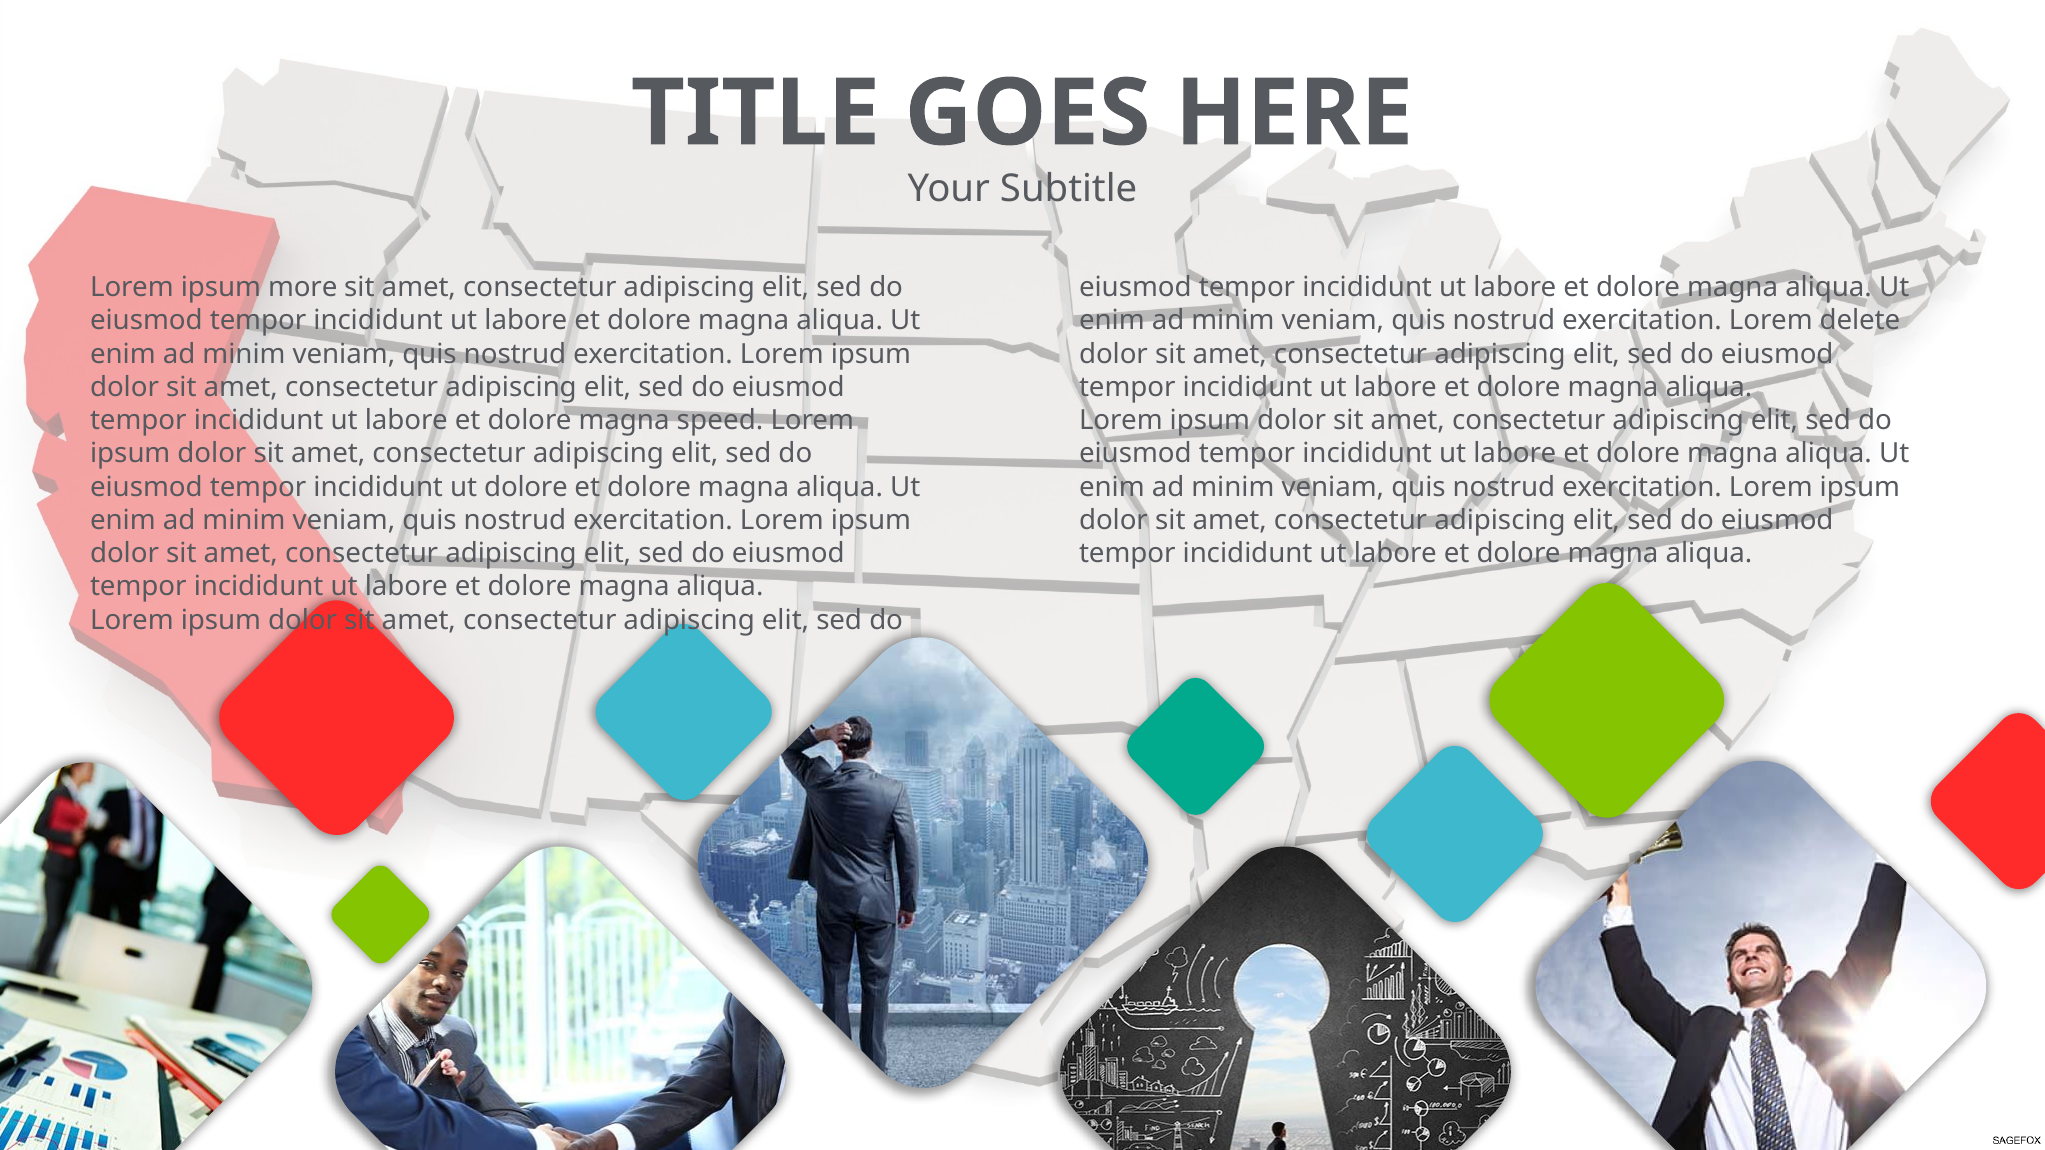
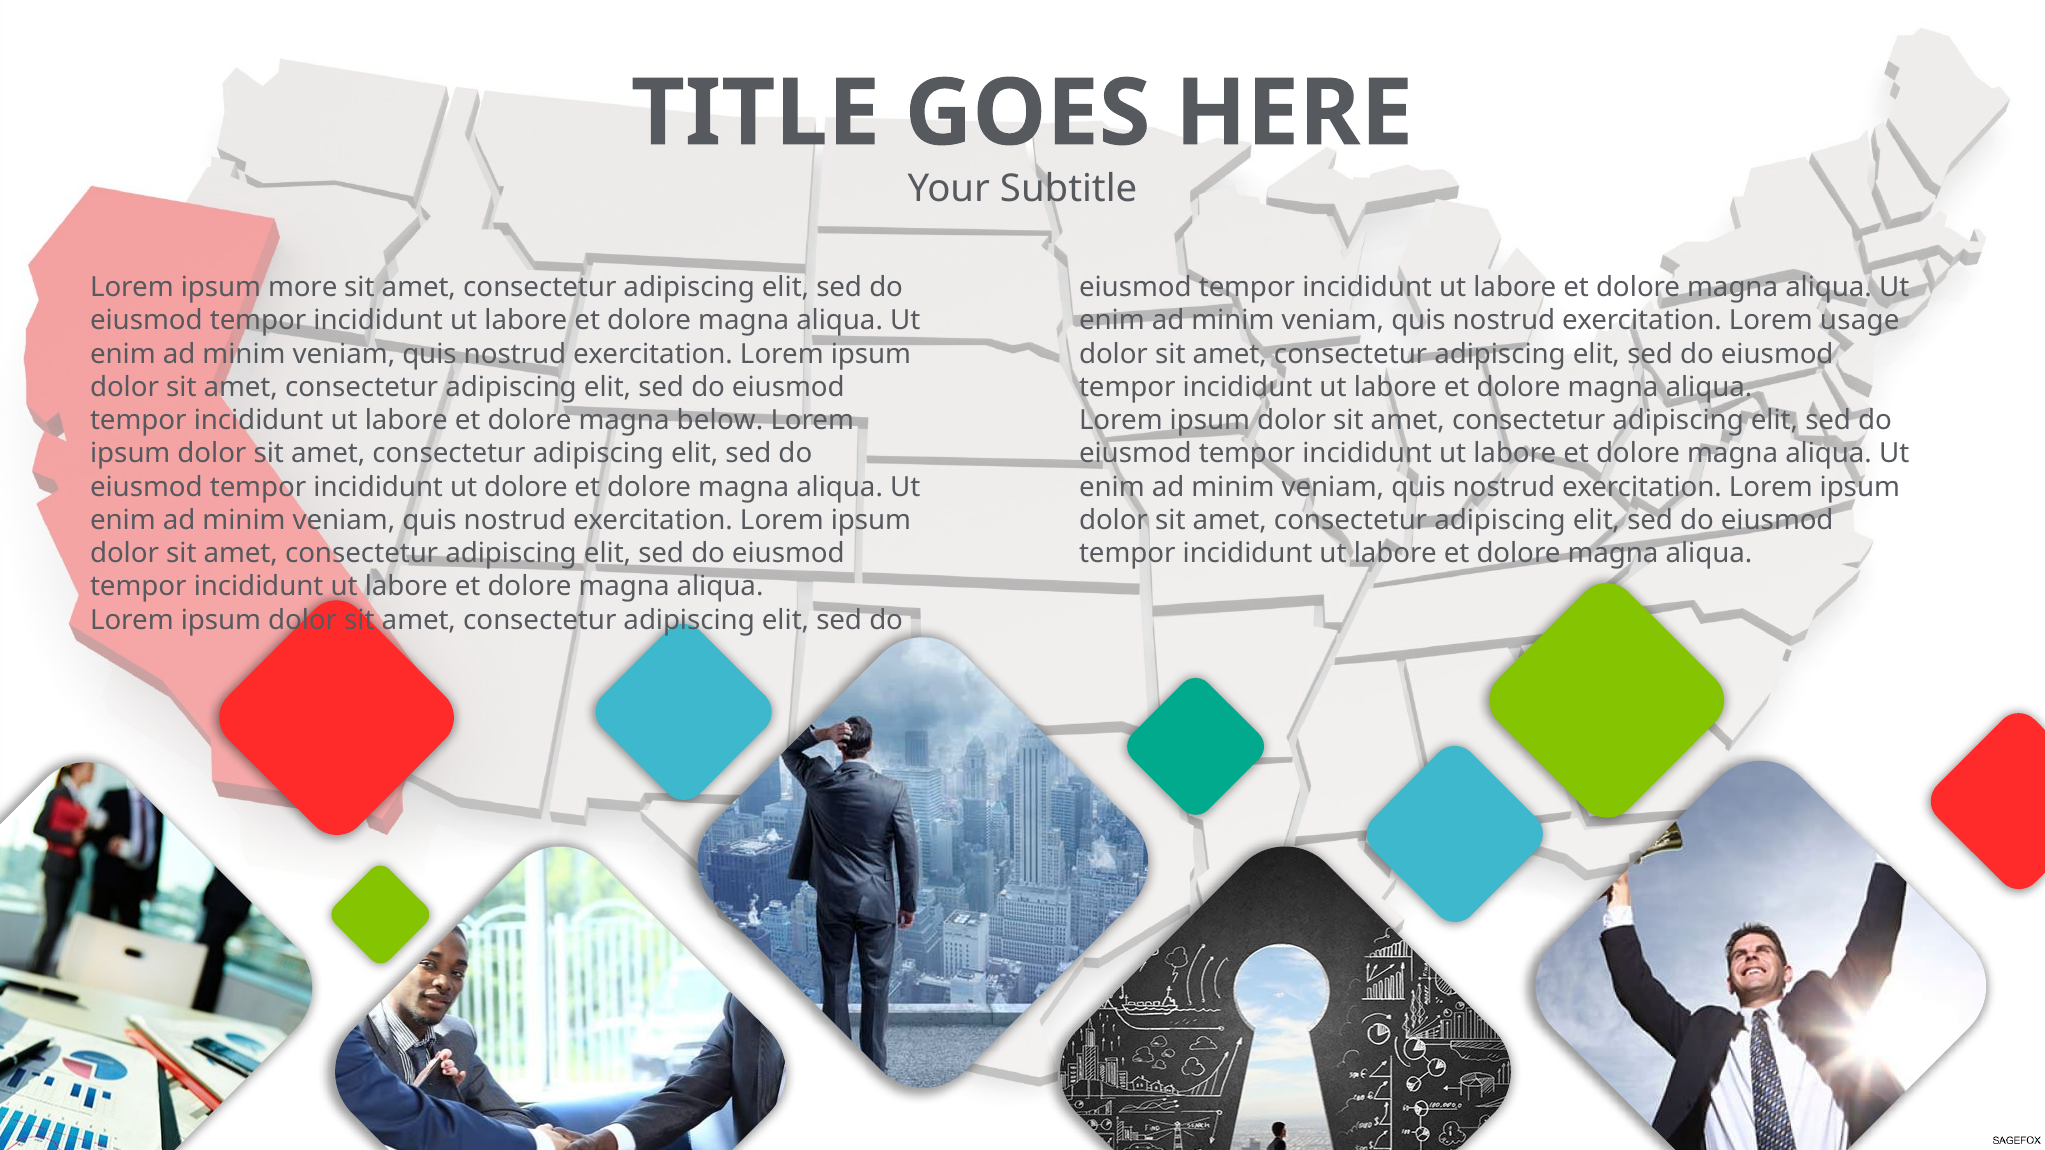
delete: delete -> usage
speed: speed -> below
